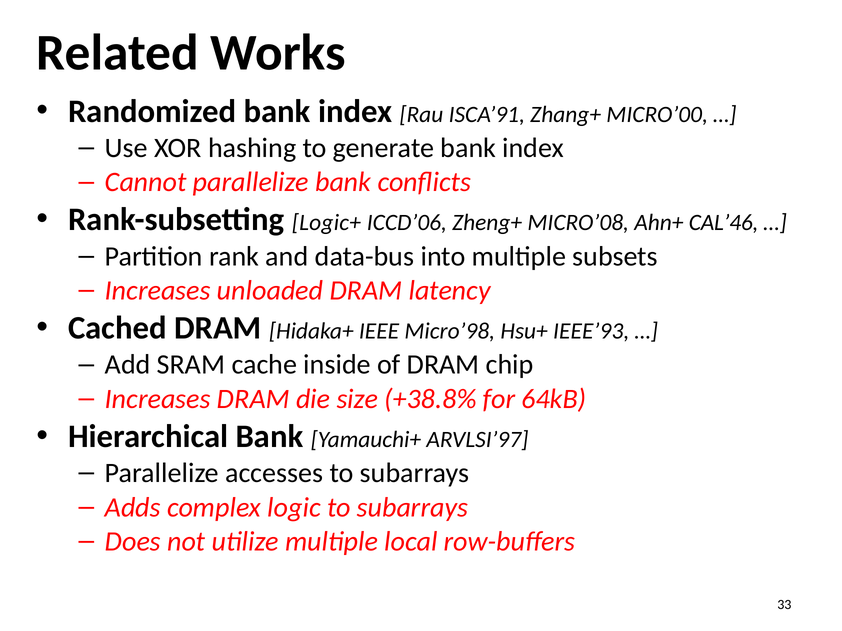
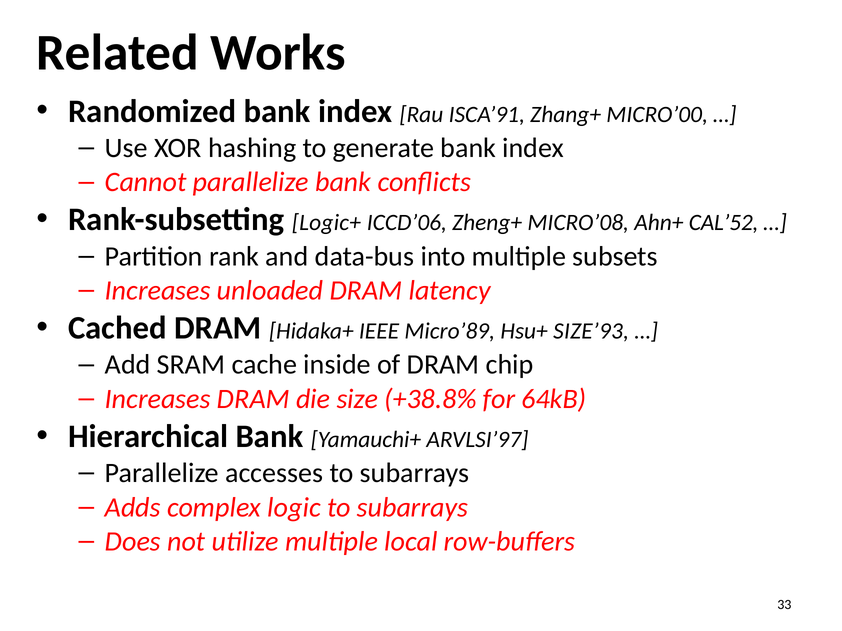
CAL’46: CAL’46 -> CAL’52
Micro’98: Micro’98 -> Micro’89
IEEE’93: IEEE’93 -> SIZE’93
